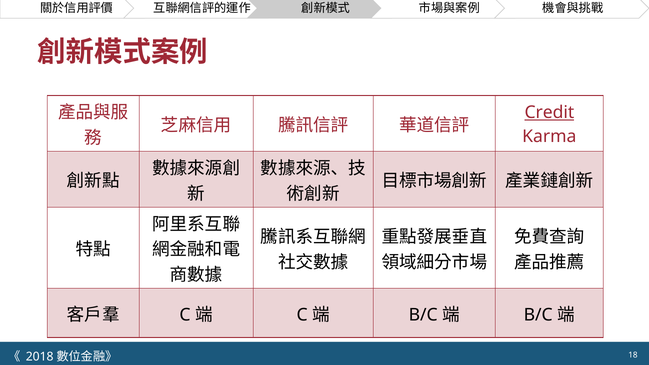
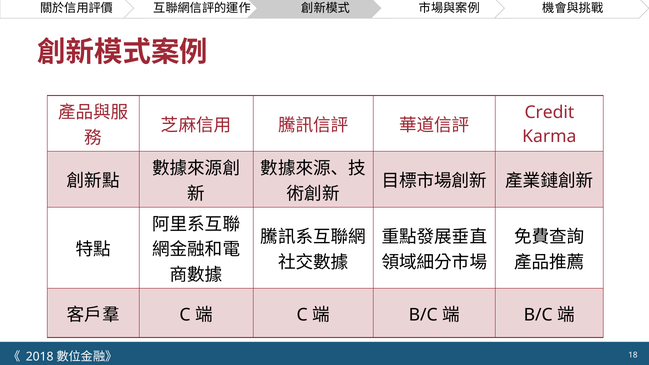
Credit underline: present -> none
